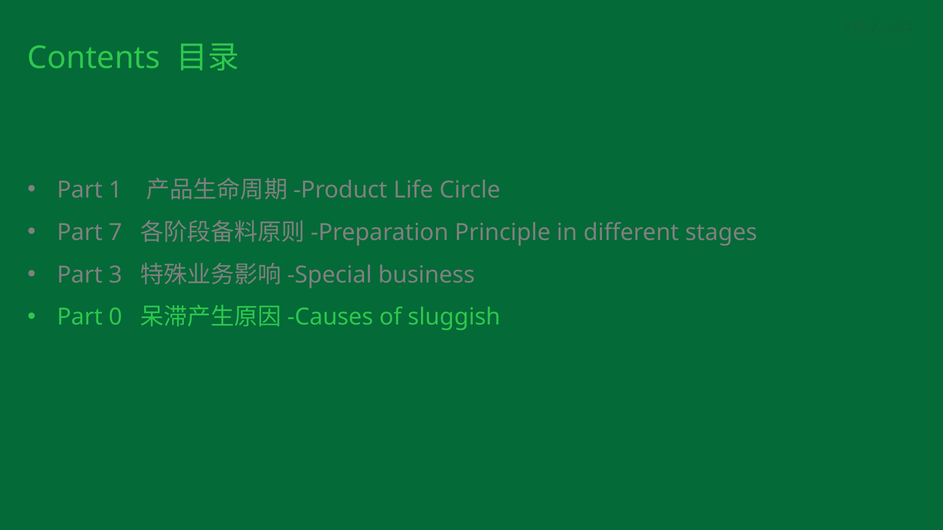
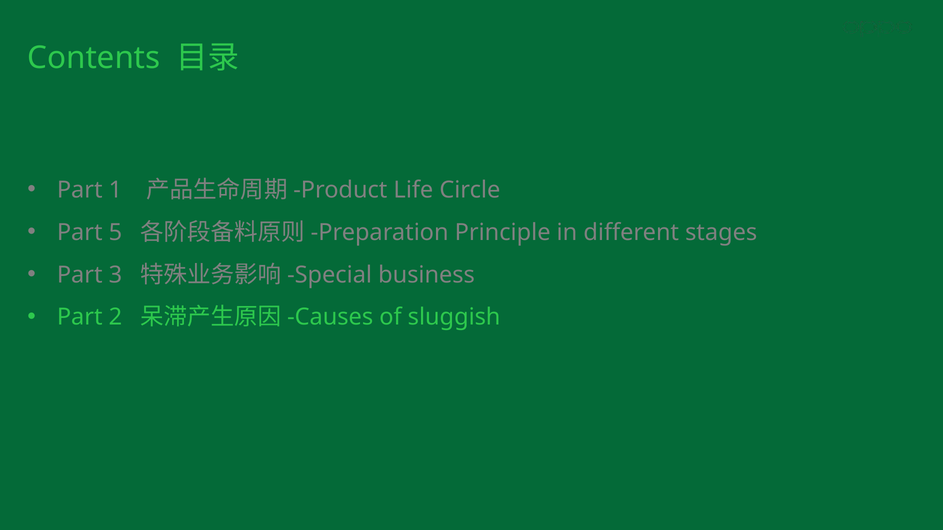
7: 7 -> 5
0: 0 -> 2
